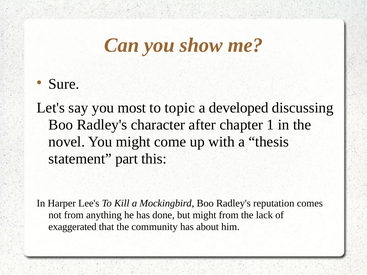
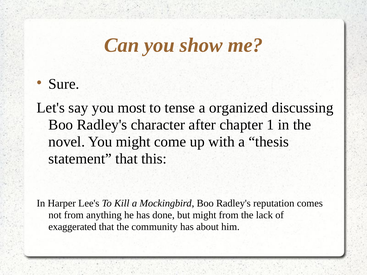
topic: topic -> tense
developed: developed -> organized
statement part: part -> that
